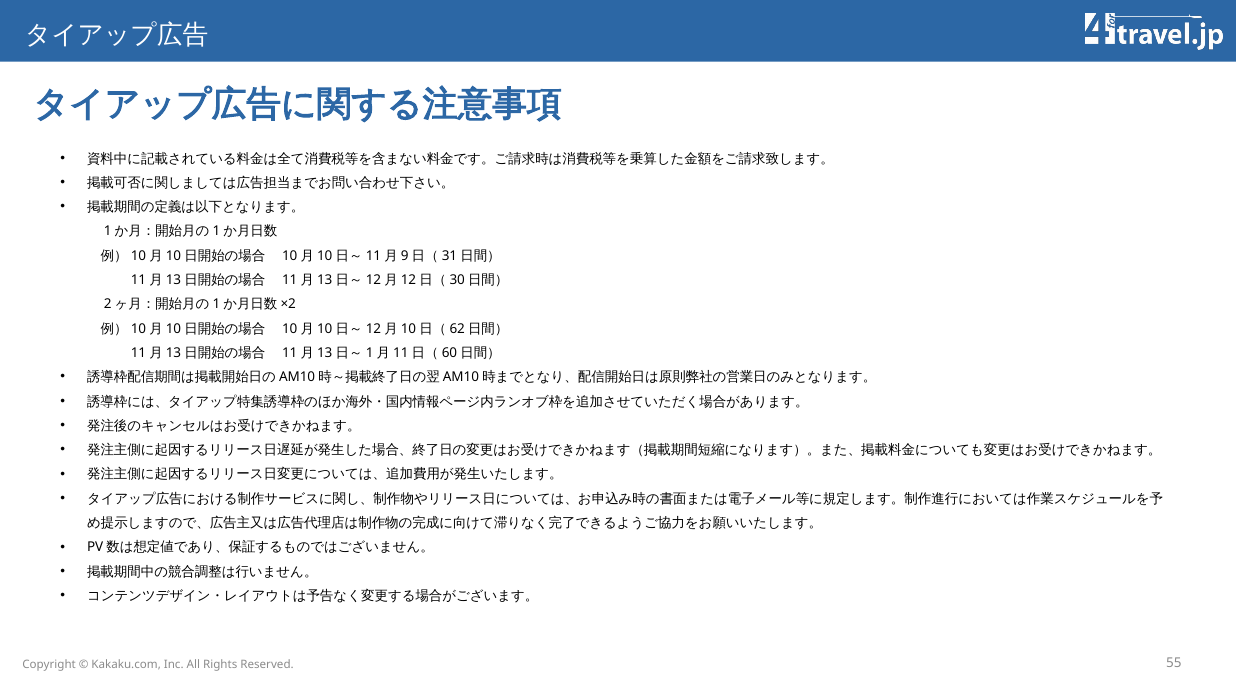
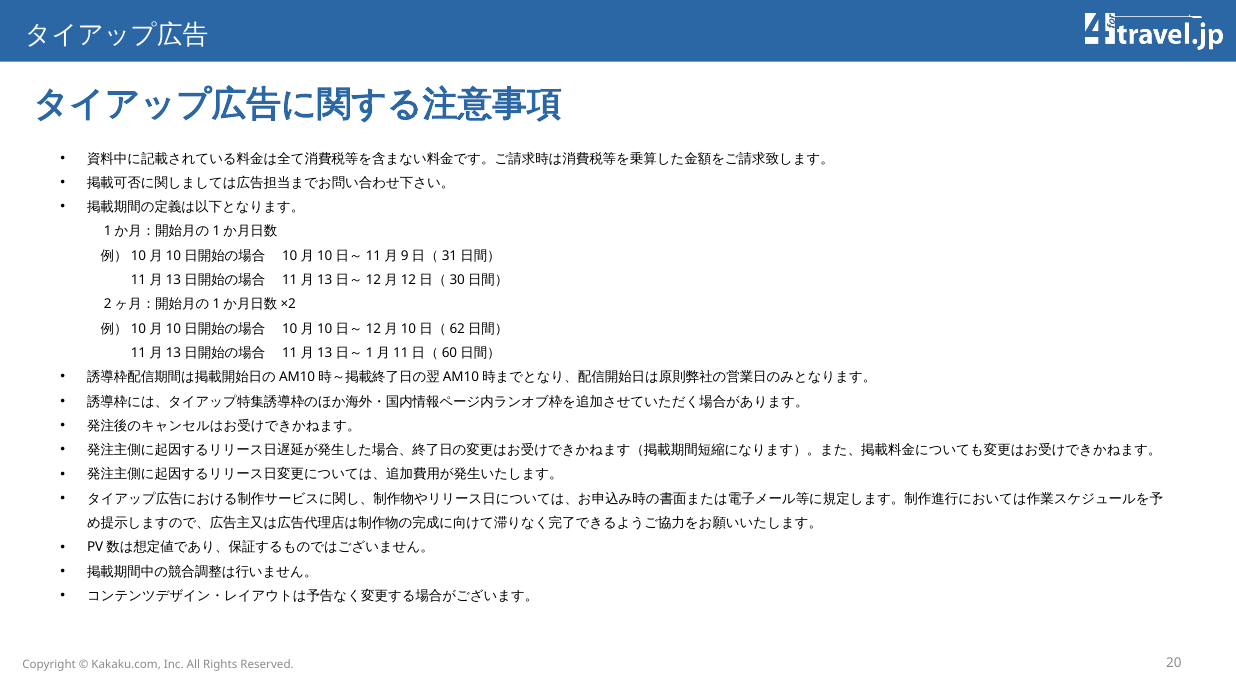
55: 55 -> 20
